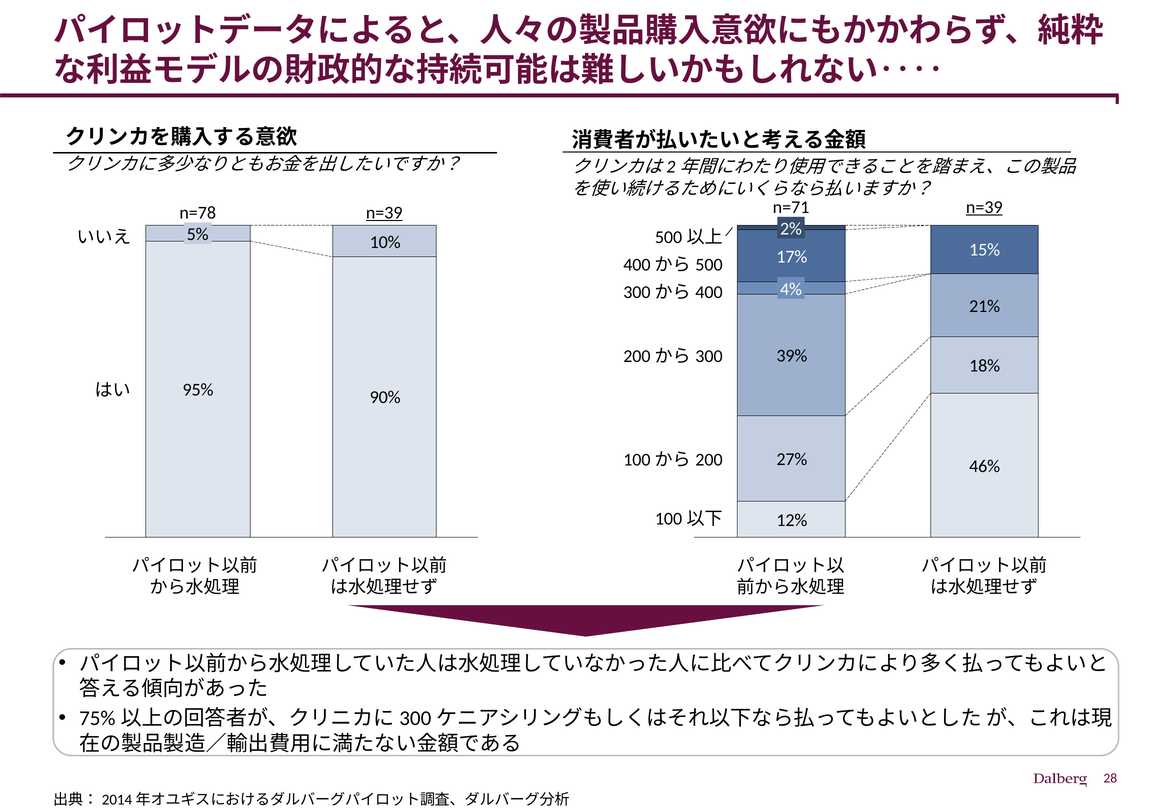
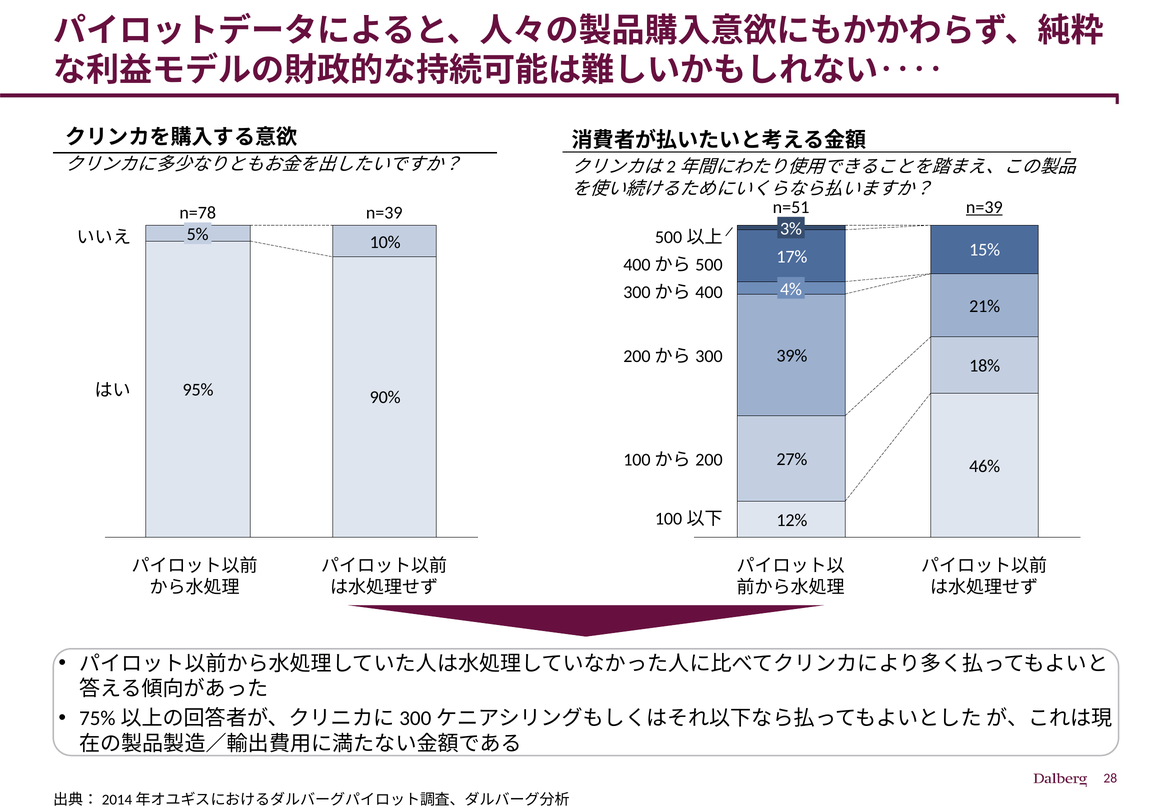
n=71: n=71 -> n=51
n=39 at (384, 213) underline: present -> none
2%: 2% -> 3%
